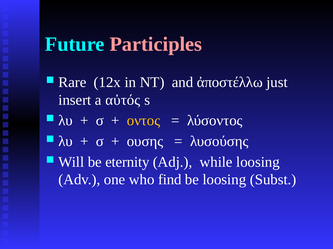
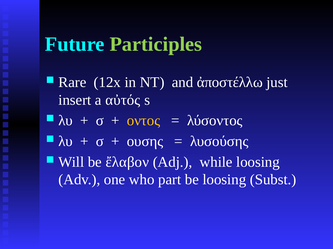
Participles colour: pink -> light green
eternity: eternity -> ἔλαβον
find: find -> part
